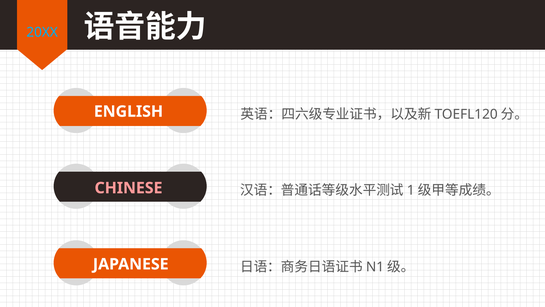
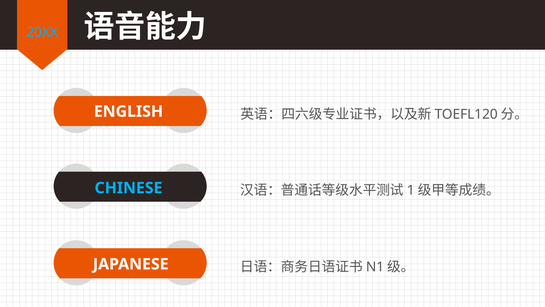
CHINESE colour: pink -> light blue
